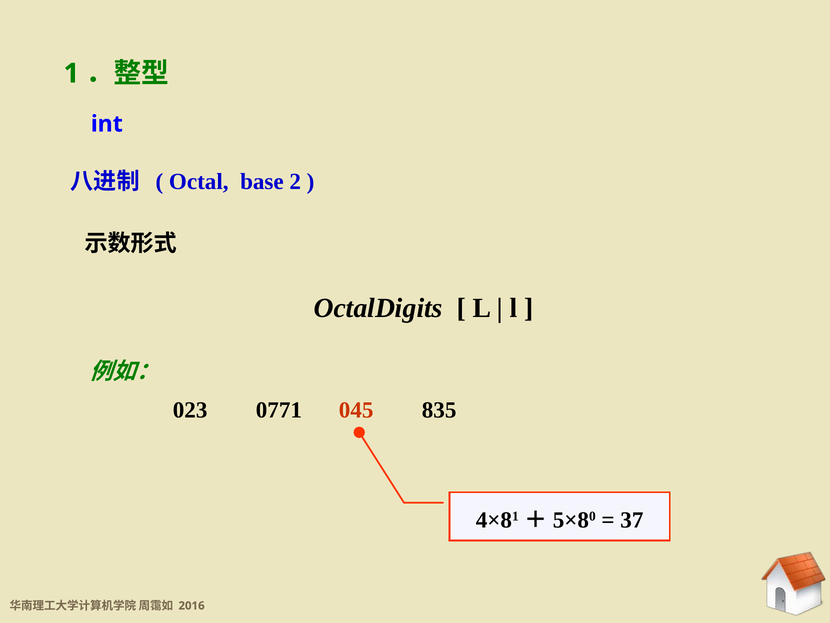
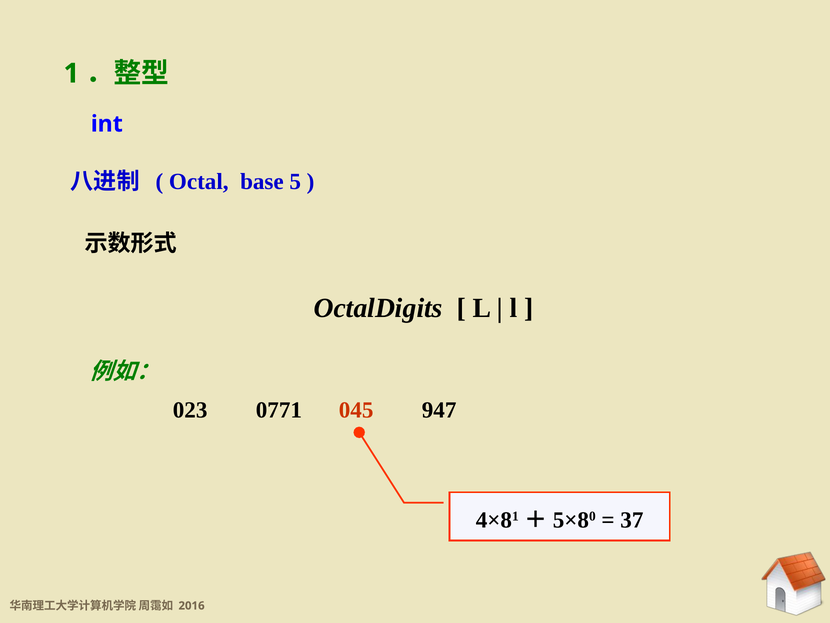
2: 2 -> 5
835: 835 -> 947
